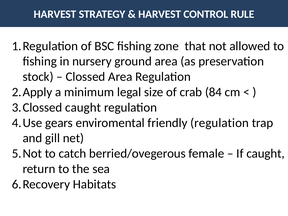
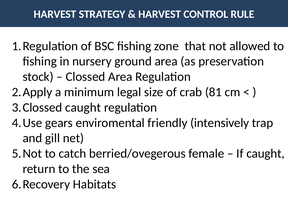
84: 84 -> 81
friendly regulation: regulation -> intensively
